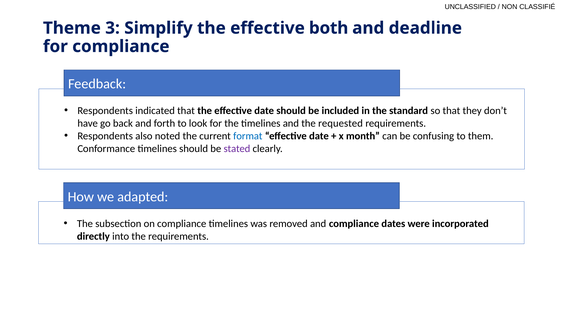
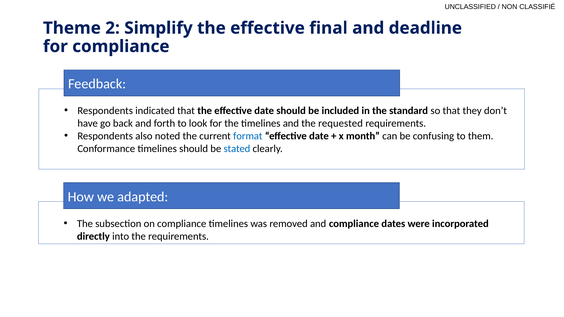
3: 3 -> 2
both: both -> final
stated colour: purple -> blue
